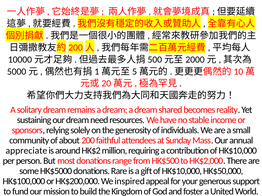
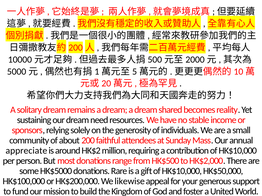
inspired: inspired -> likewise
